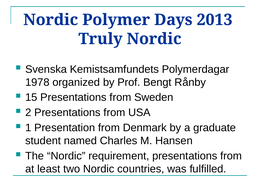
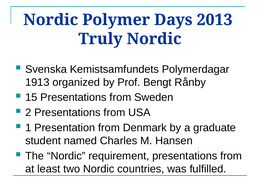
1978: 1978 -> 1913
